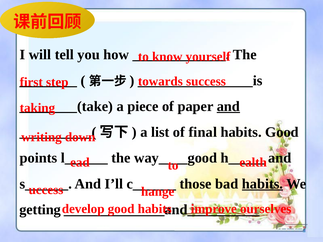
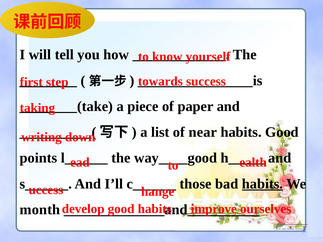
and at (228, 106) underline: present -> none
final: final -> near
getting: getting -> month
